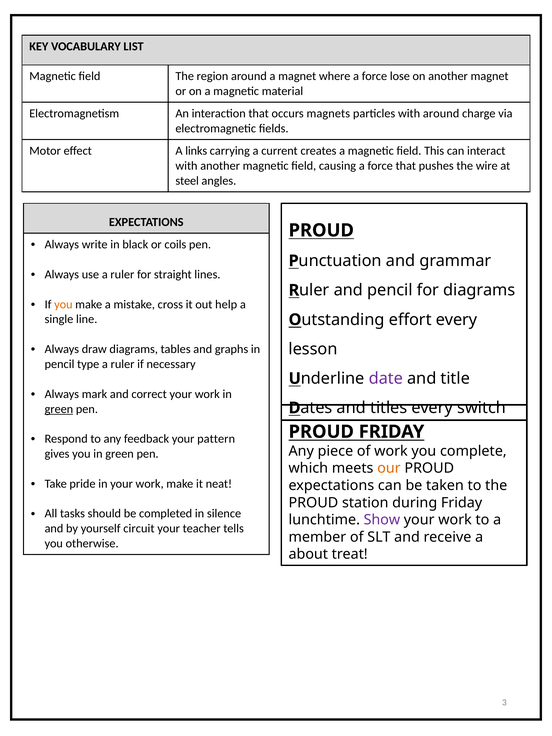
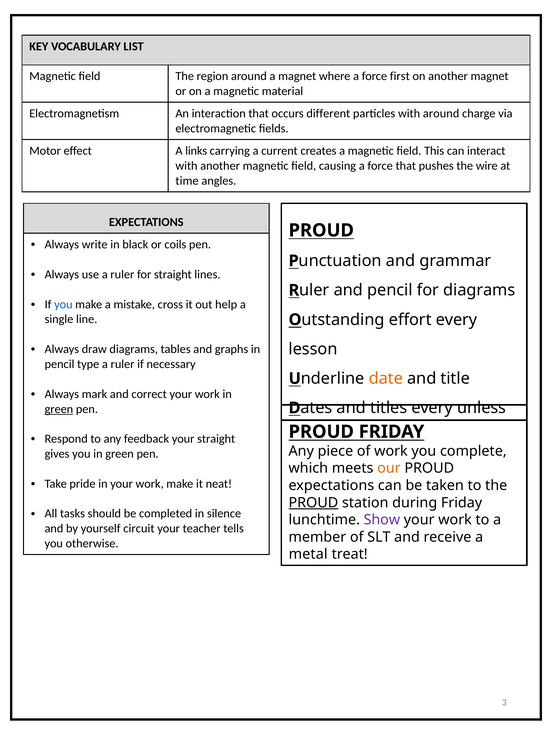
lose: lose -> first
magnets: magnets -> different
steel: steel -> time
you at (63, 304) colour: orange -> blue
date colour: purple -> orange
switch: switch -> unless
your pattern: pattern -> straight
PROUD at (313, 503) underline: none -> present
about: about -> metal
